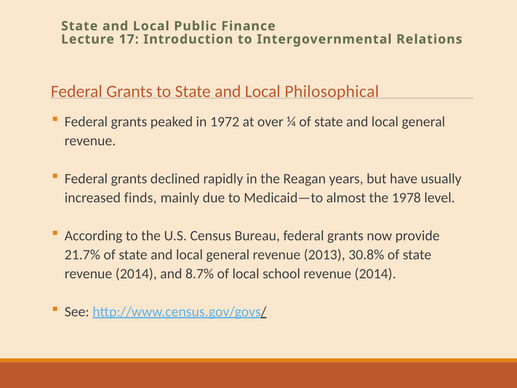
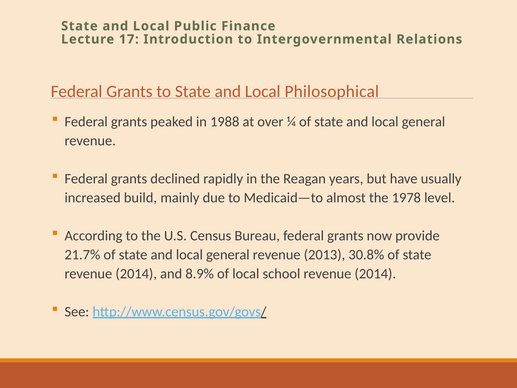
1972: 1972 -> 1988
finds: finds -> build
8.7%: 8.7% -> 8.9%
